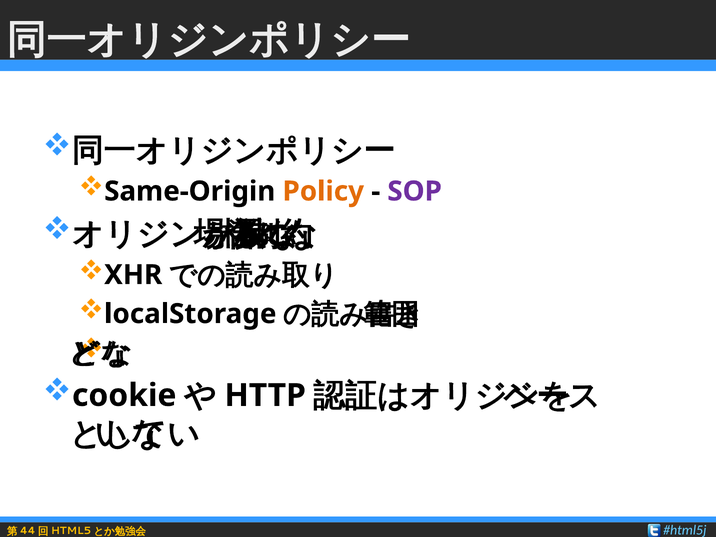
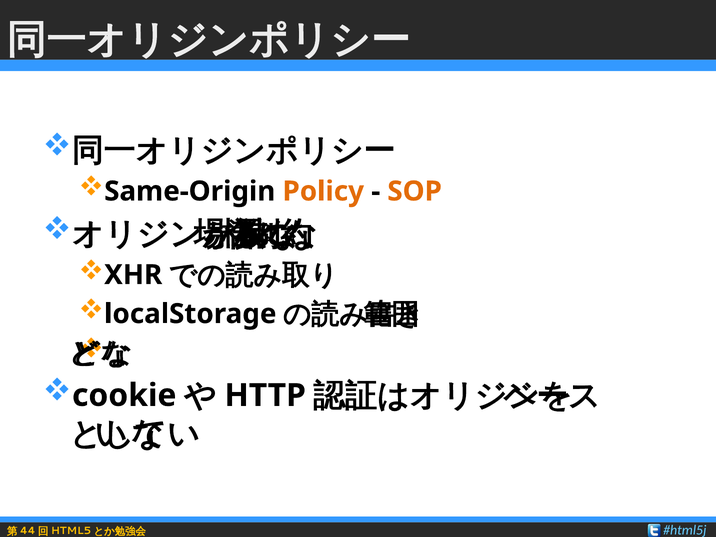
SOP colour: purple -> orange
